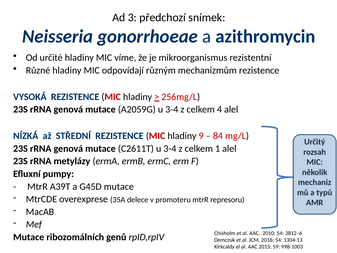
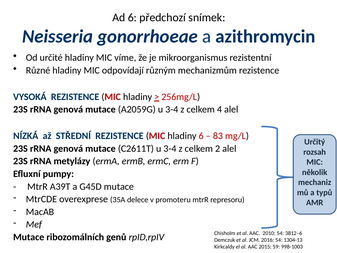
Ad 3: 3 -> 6
hladiny 9: 9 -> 6
84: 84 -> 83
1: 1 -> 2
